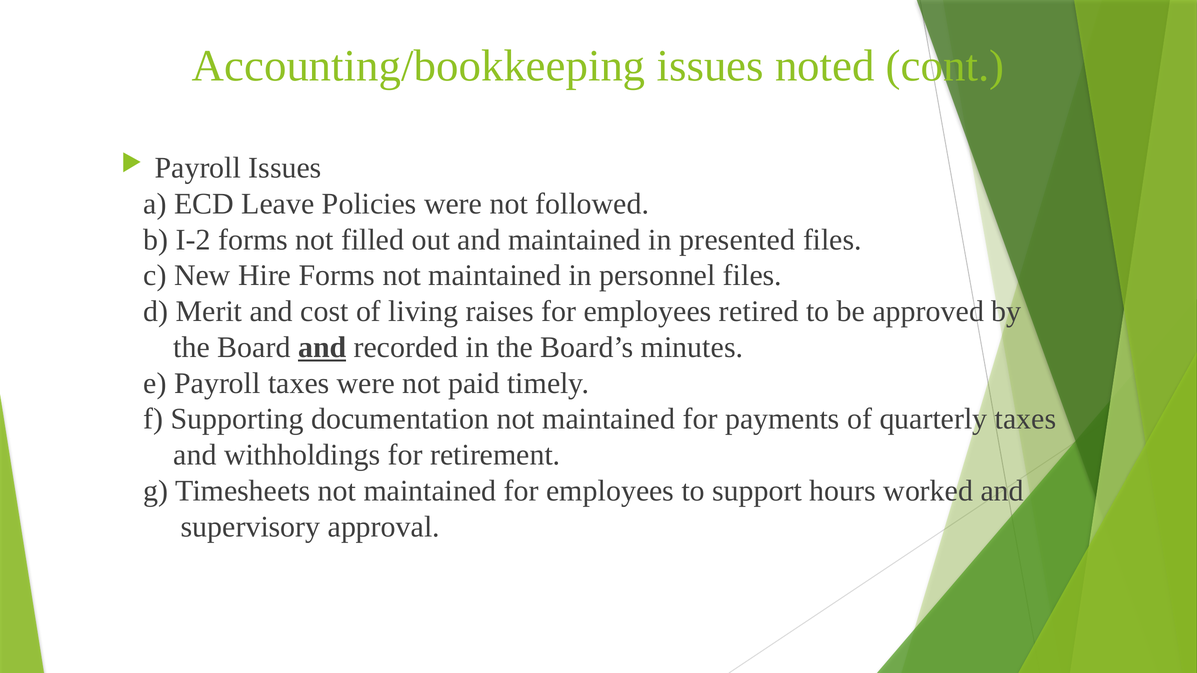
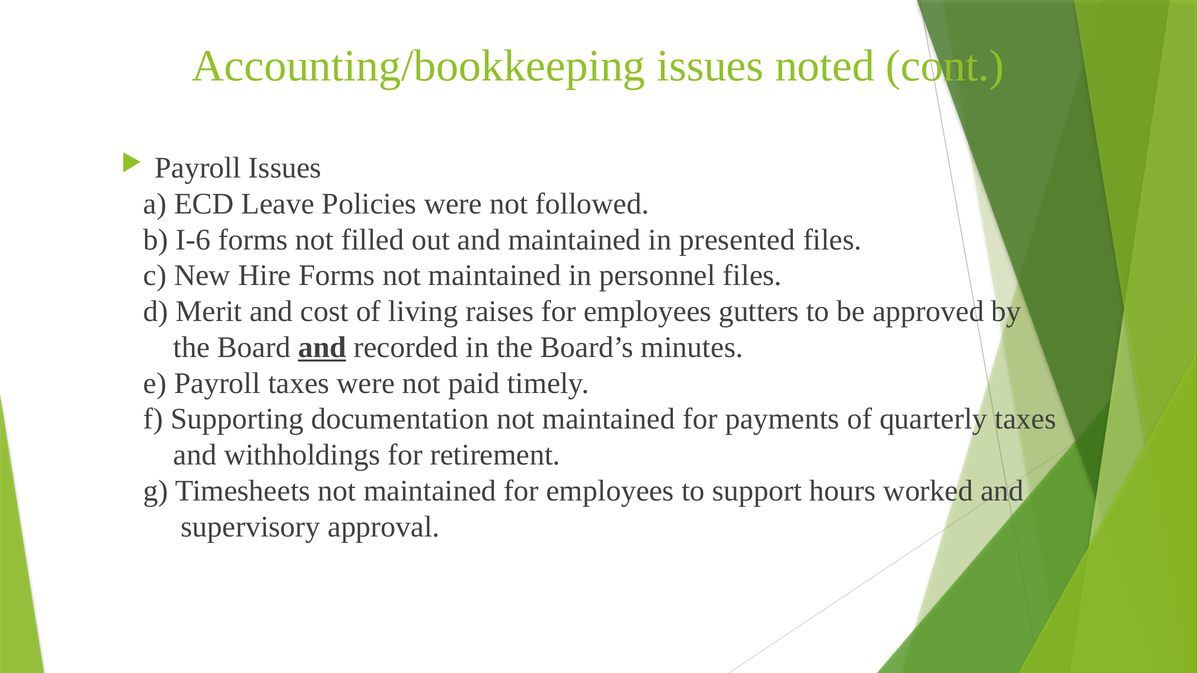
I-2: I-2 -> I-6
retired: retired -> gutters
